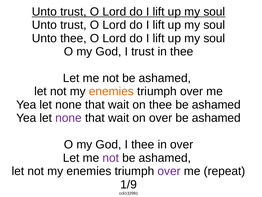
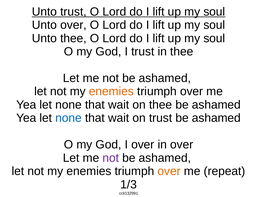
trust at (73, 25): trust -> over
none at (69, 118) colour: purple -> blue
on over: over -> trust
I thee: thee -> over
over at (169, 171) colour: purple -> orange
1/9: 1/9 -> 1/3
